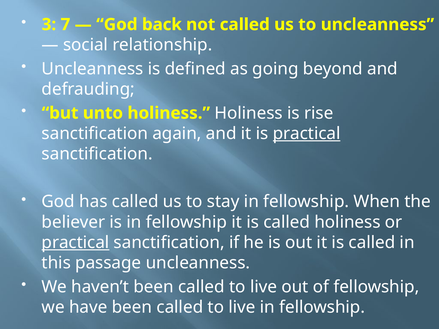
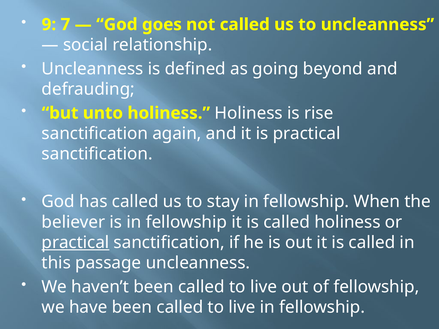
3: 3 -> 9
back: back -> goes
practical at (307, 134) underline: present -> none
